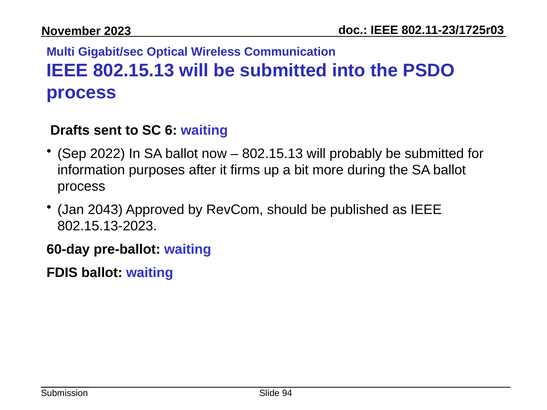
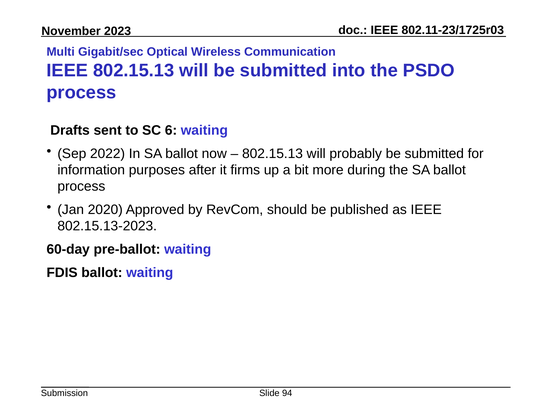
2043: 2043 -> 2020
